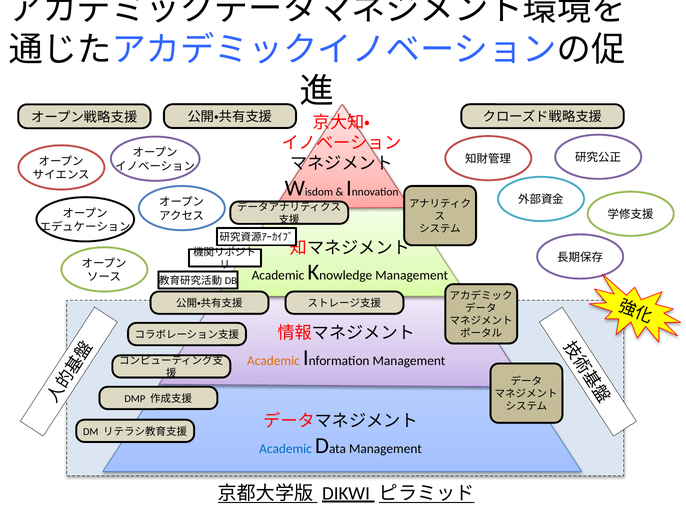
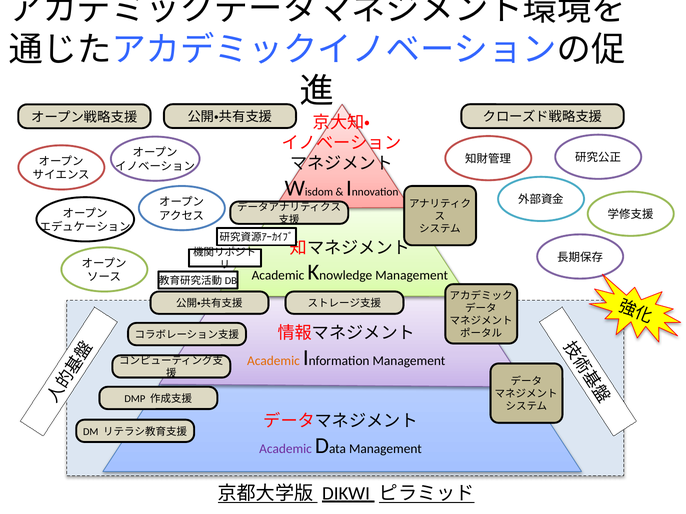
Academic at (286, 449) colour: blue -> purple
